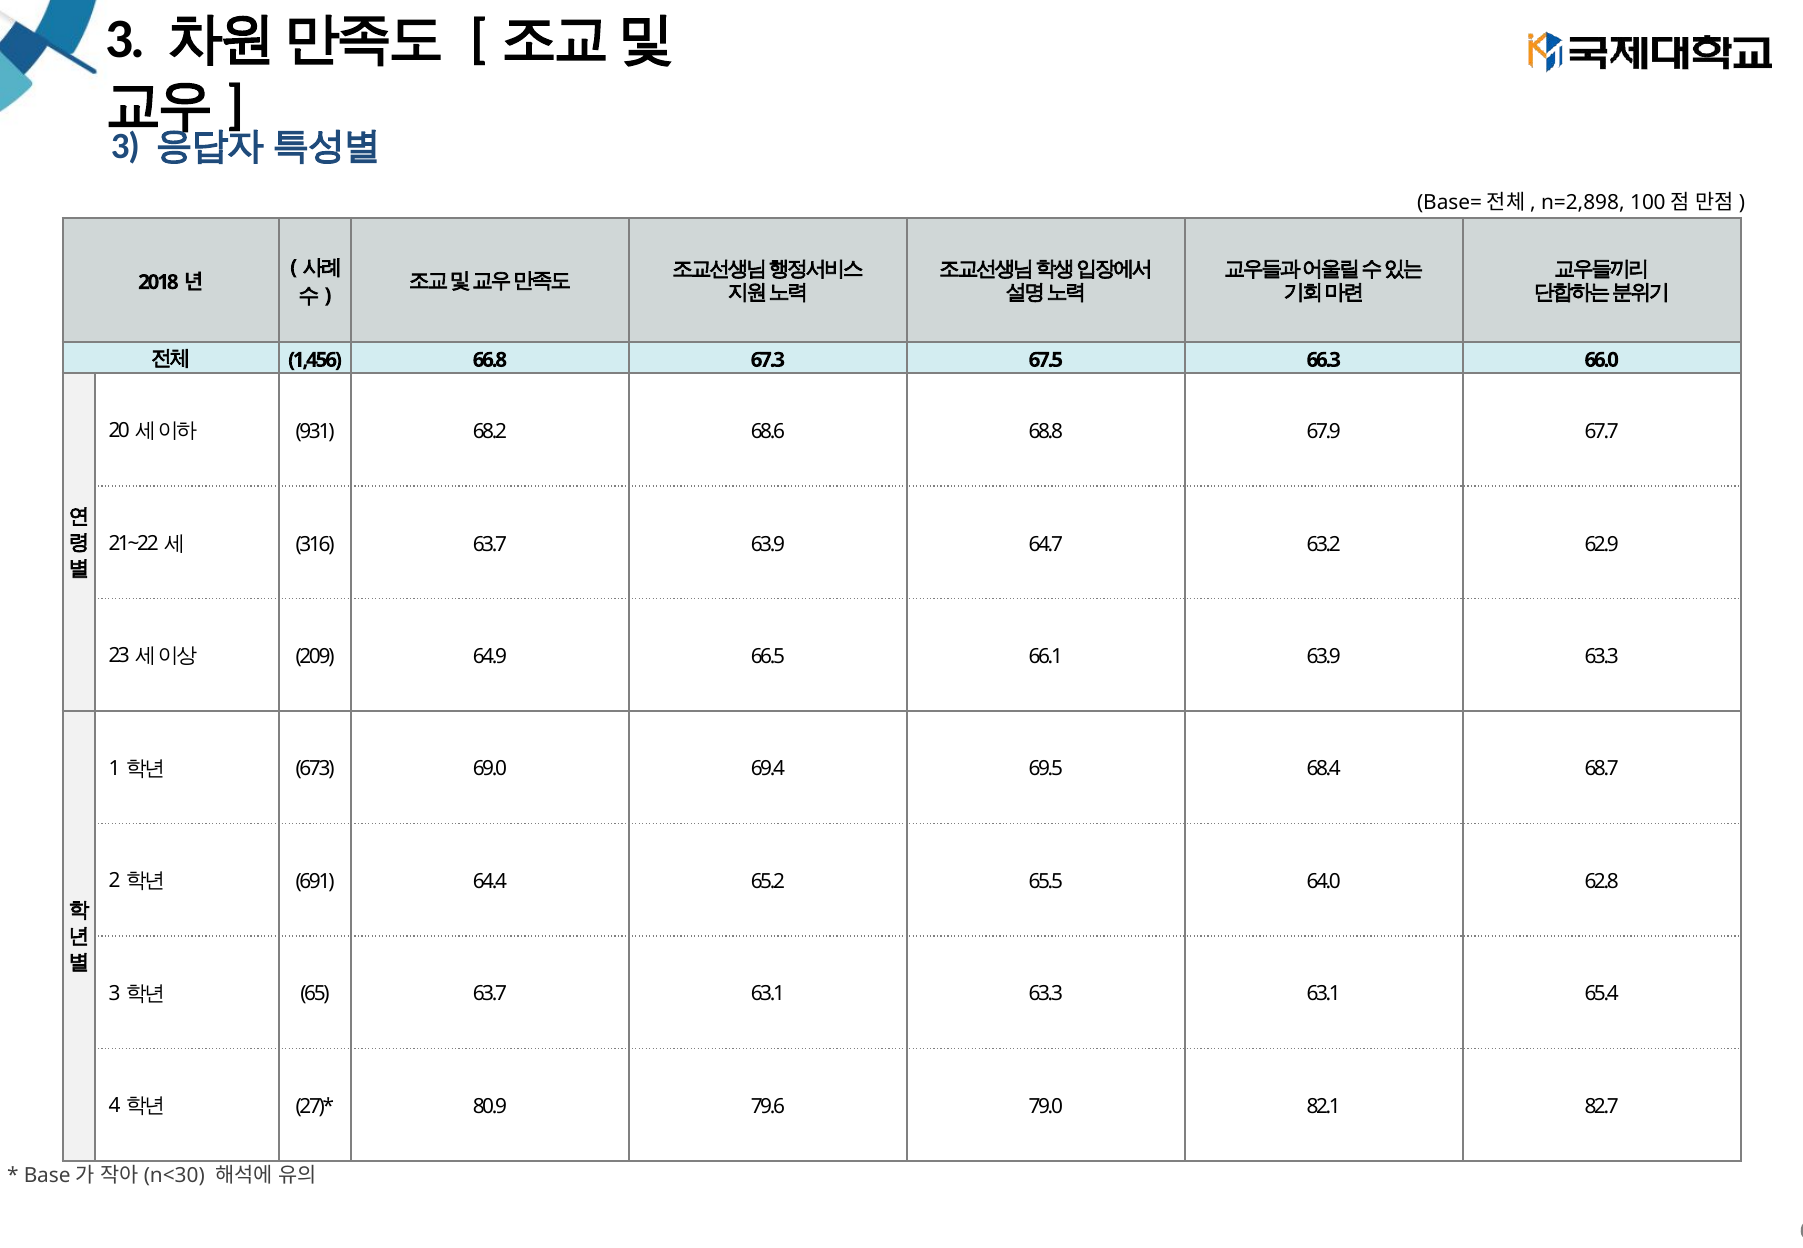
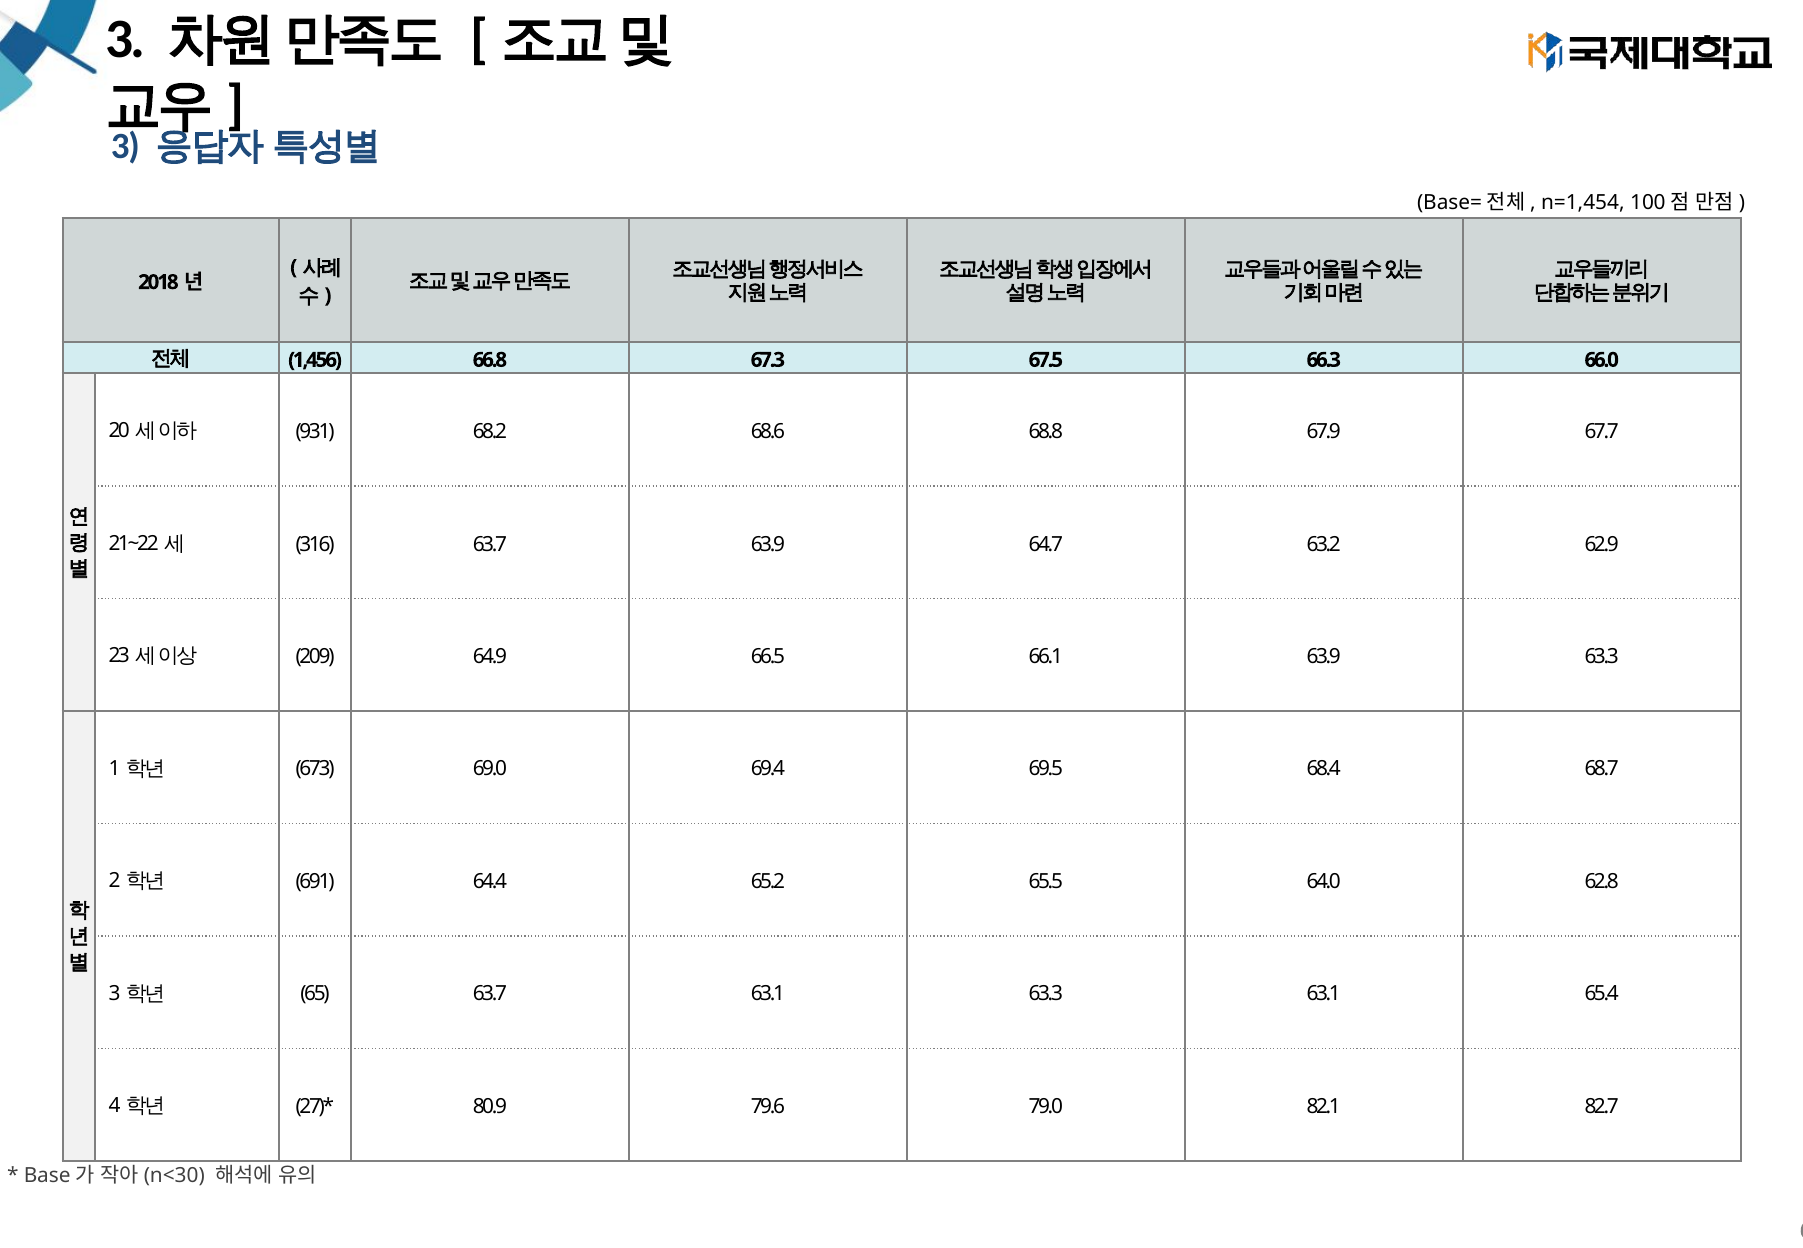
n=2,898: n=2,898 -> n=1,454
